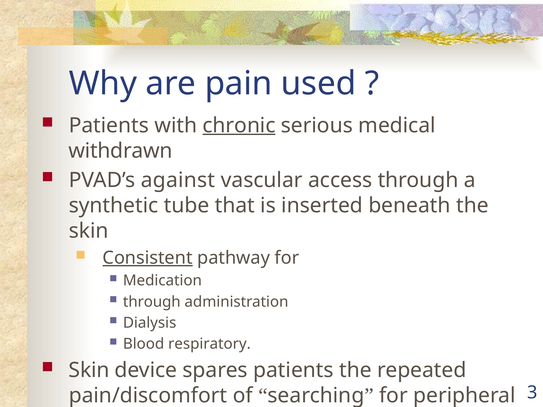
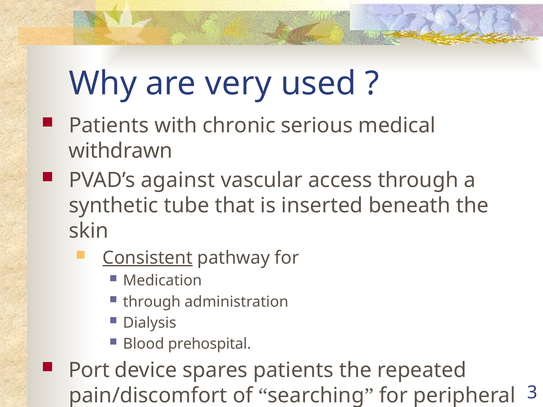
pain: pain -> very
chronic underline: present -> none
respiratory: respiratory -> prehospital
Skin at (89, 371): Skin -> Port
